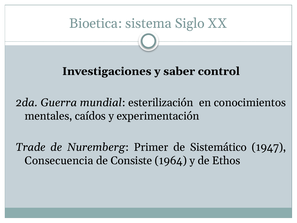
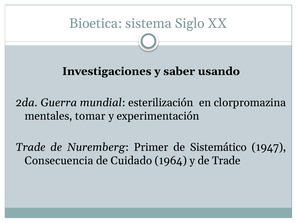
control: control -> usando
conocimientos: conocimientos -> clorpromazina
caídos: caídos -> tomar
Consiste: Consiste -> Cuidado
de Ethos: Ethos -> Trade
